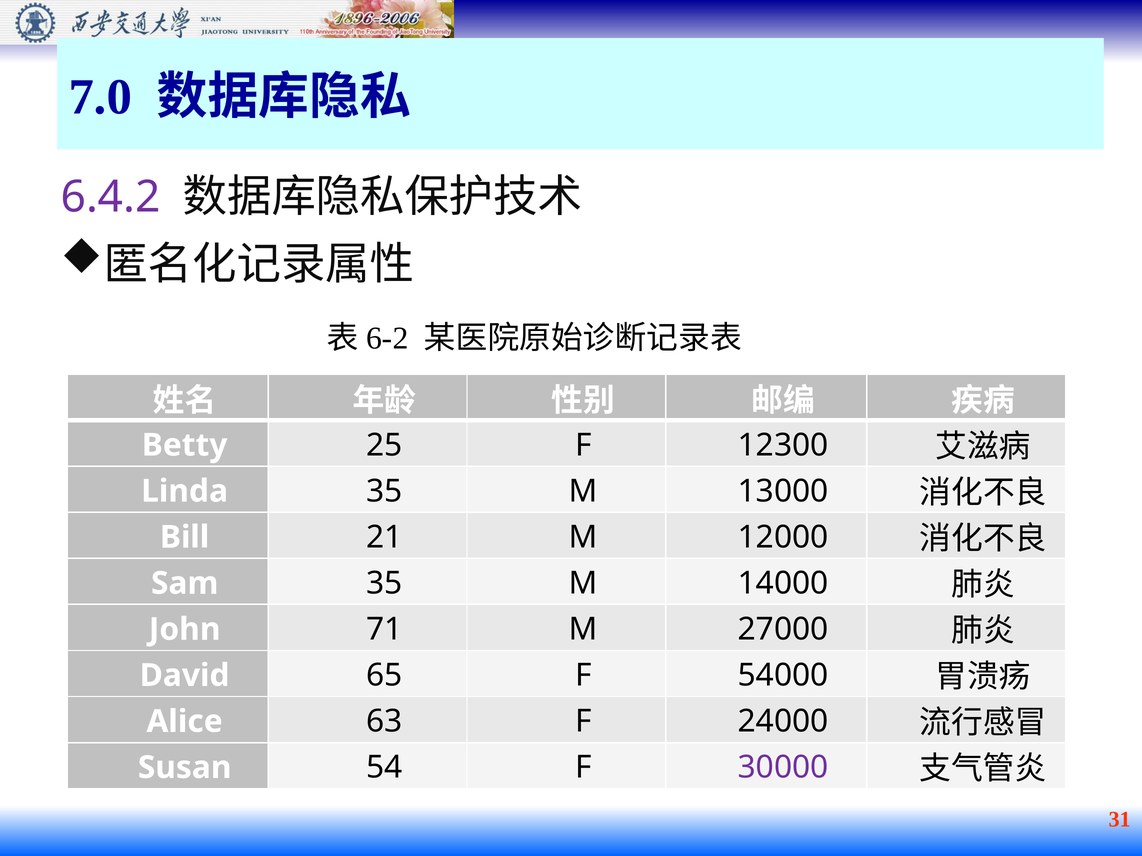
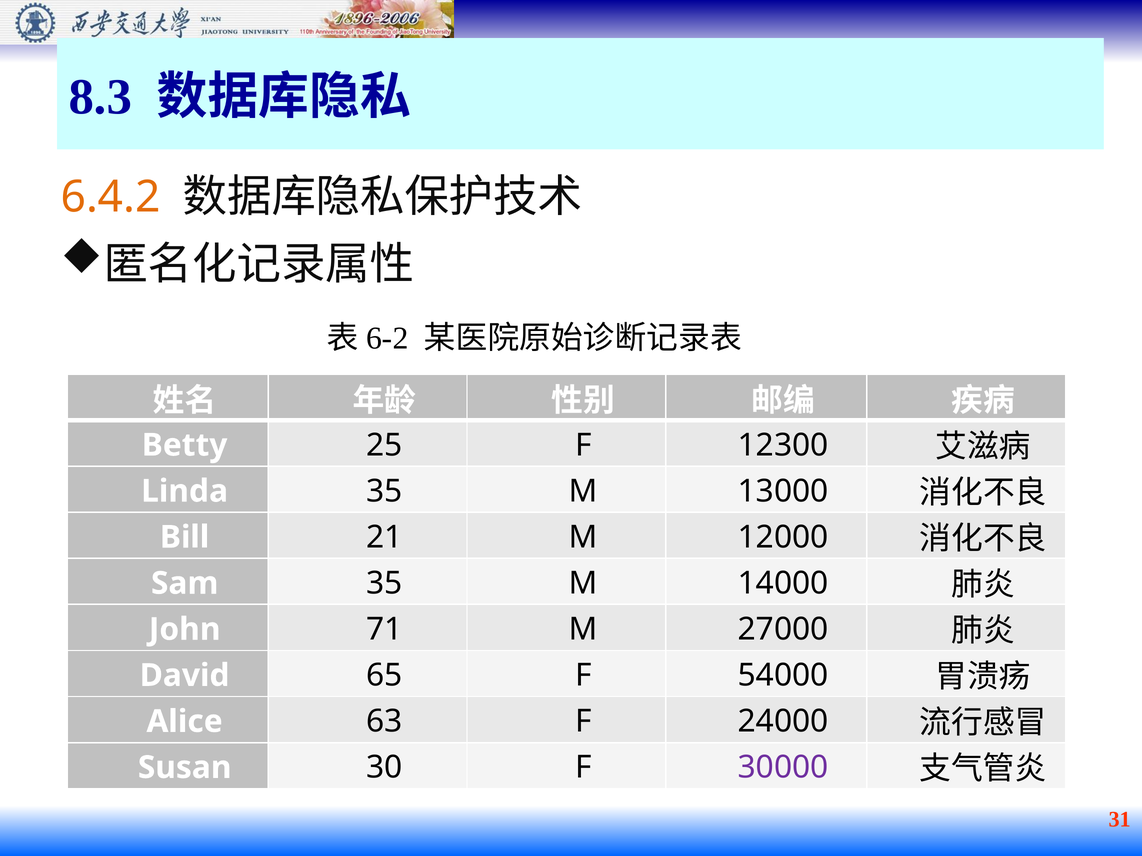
7.0: 7.0 -> 8.3
6.4.2 colour: purple -> orange
54: 54 -> 30
